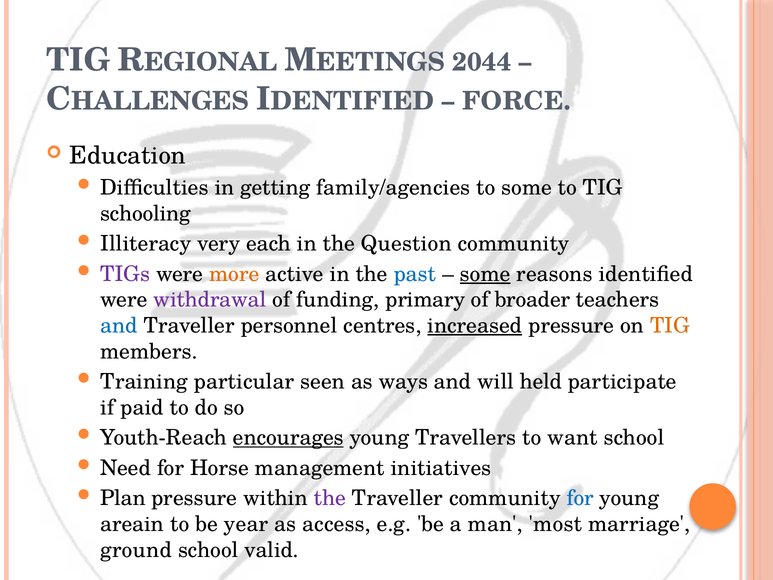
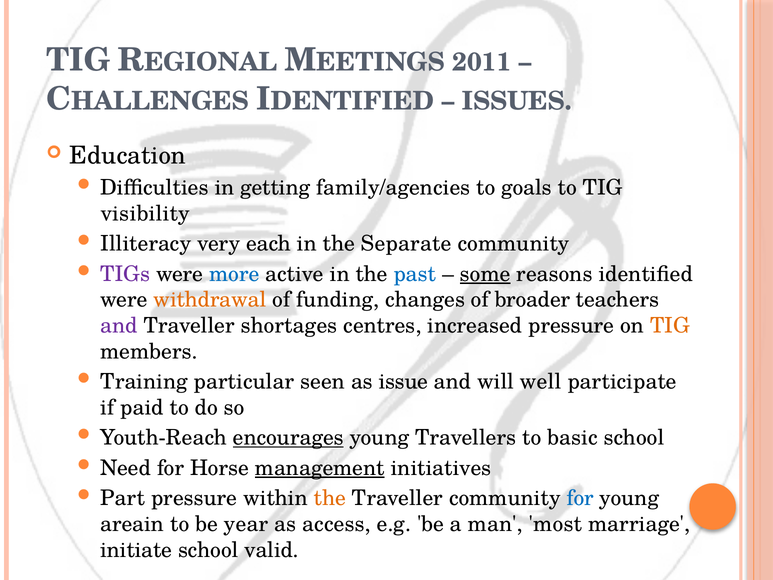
2044: 2044 -> 2011
FORCE: FORCE -> ISSUES
to some: some -> goals
schooling: schooling -> visibility
Question: Question -> Separate
more colour: orange -> blue
withdrawal colour: purple -> orange
primary: primary -> changes
and at (119, 325) colour: blue -> purple
personnel: personnel -> shortages
increased underline: present -> none
ways: ways -> issue
held: held -> well
want: want -> basic
management underline: none -> present
Plan: Plan -> Part
the at (330, 498) colour: purple -> orange
ground: ground -> initiate
